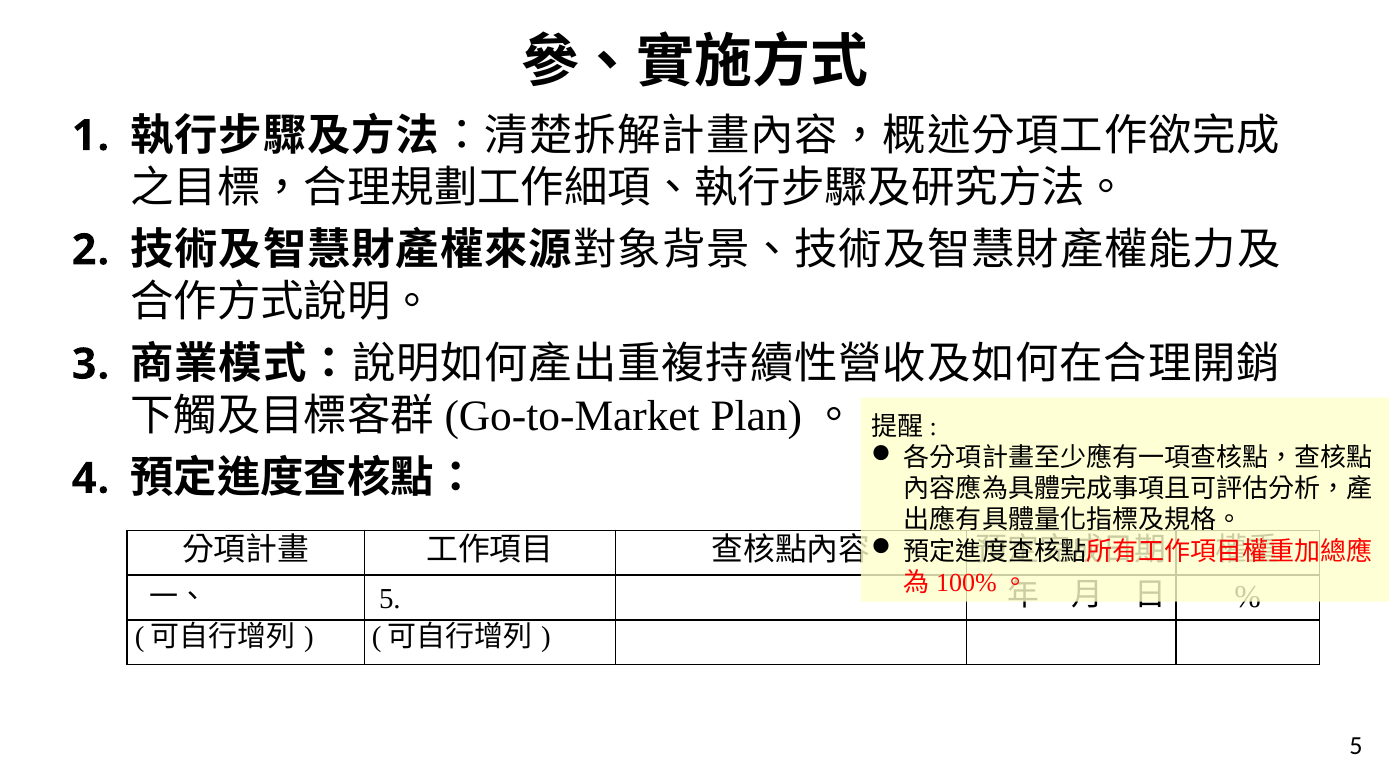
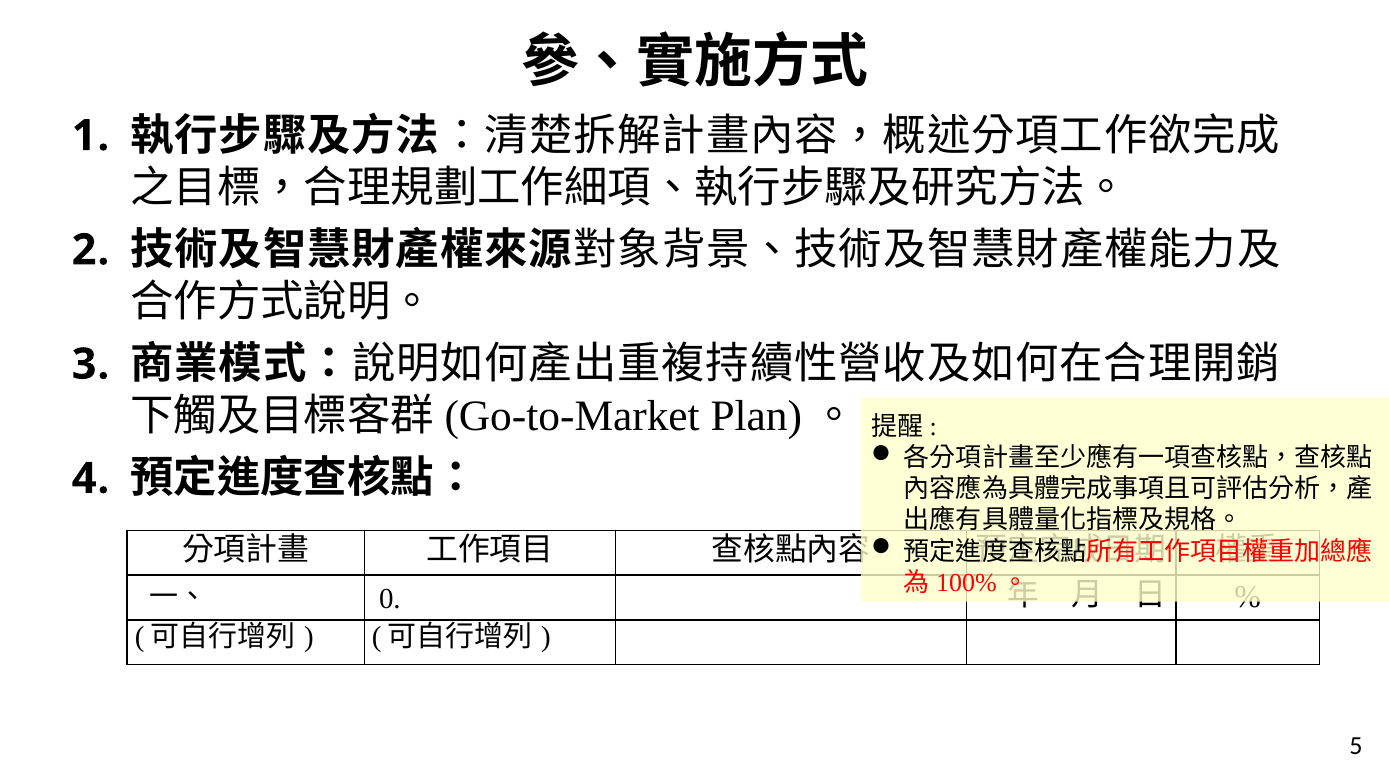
5 at (390, 599): 5 -> 0
